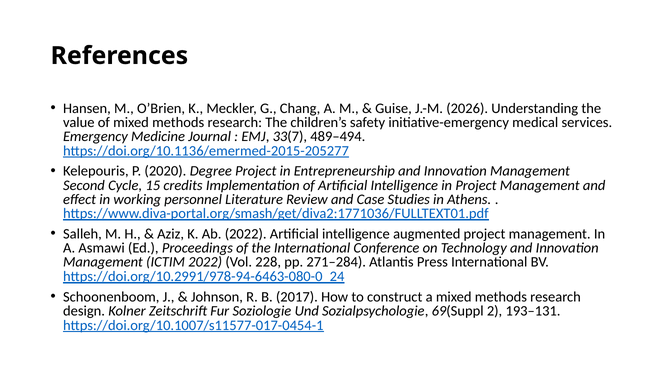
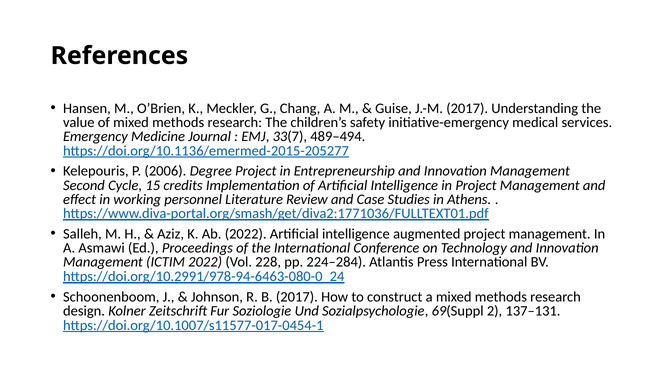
J.-M 2026: 2026 -> 2017
2020: 2020 -> 2006
271–284: 271–284 -> 224–284
193–131: 193–131 -> 137–131
